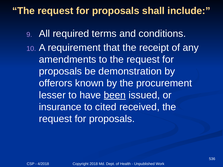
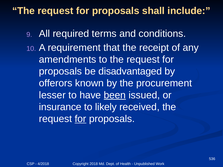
demonstration: demonstration -> disadvantaged
cited: cited -> likely
for at (81, 119) underline: none -> present
